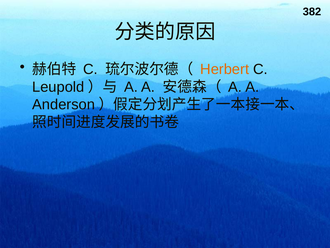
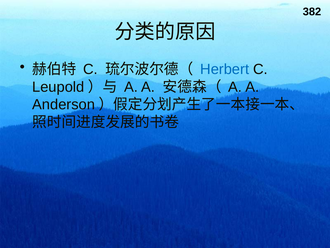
Herbert colour: orange -> blue
